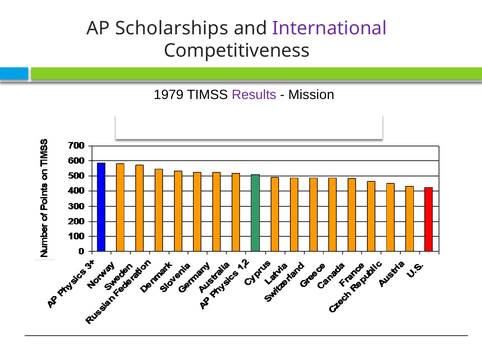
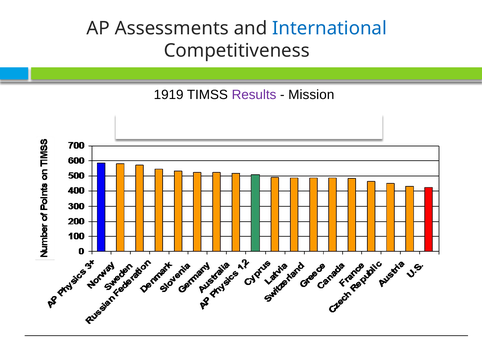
Scholarships: Scholarships -> Assessments
International colour: purple -> blue
1979: 1979 -> 1919
